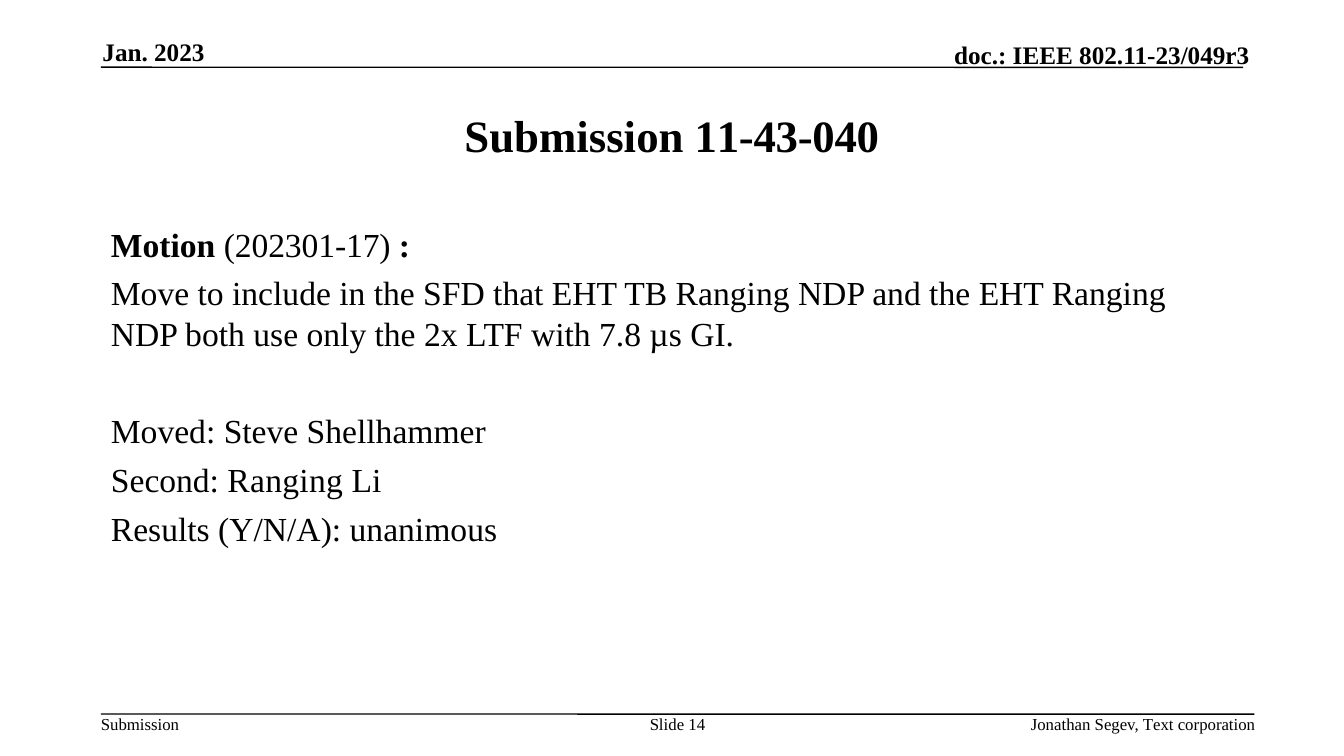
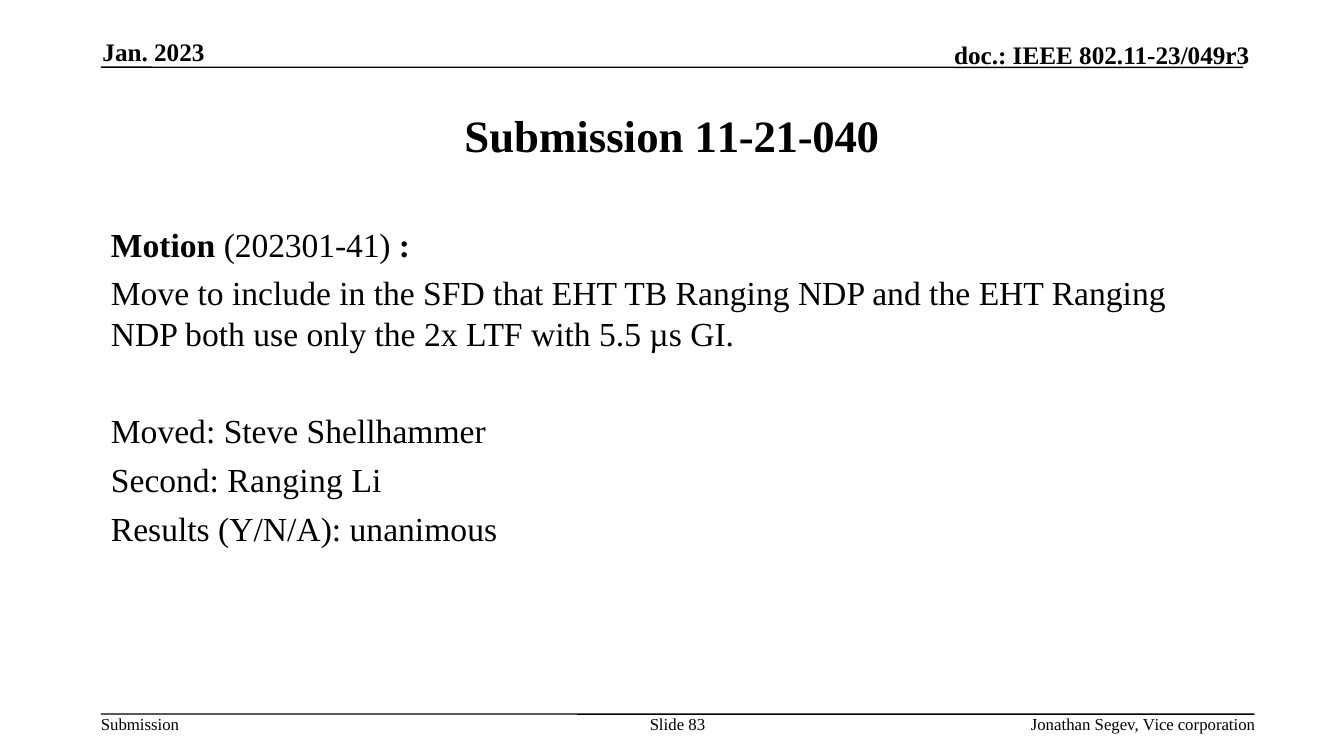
11-43-040: 11-43-040 -> 11-21-040
202301-17: 202301-17 -> 202301-41
7.8: 7.8 -> 5.5
14: 14 -> 83
Text: Text -> Vice
